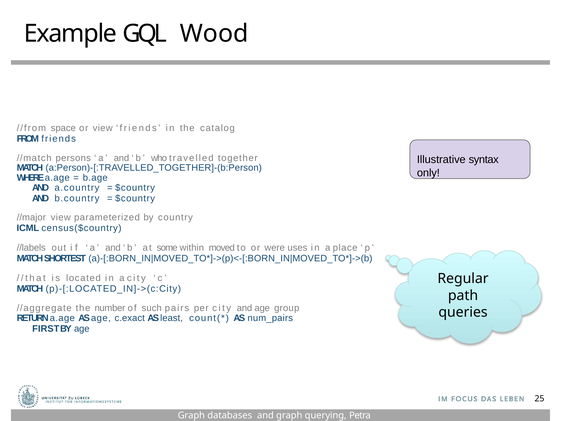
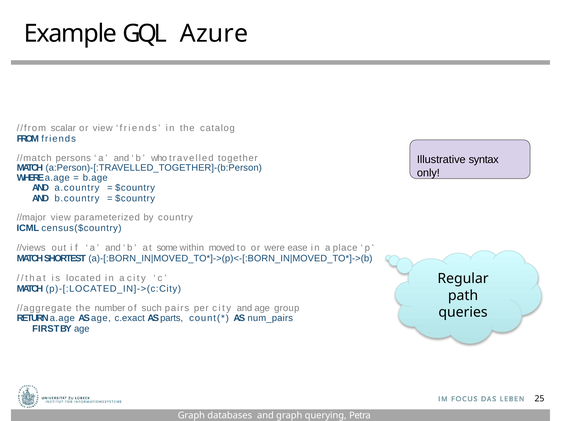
Wood: Wood -> Azure
space: space -> scalar
//labels: //labels -> //views
uses: uses -> ease
least: least -> parts
